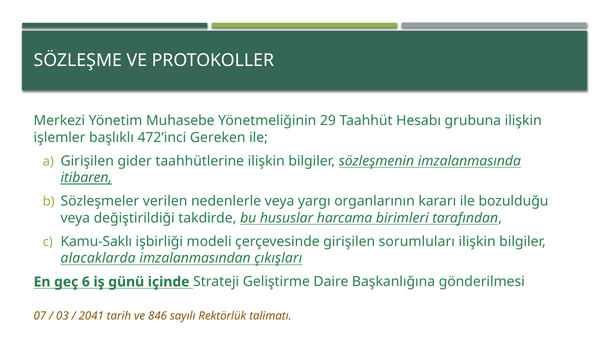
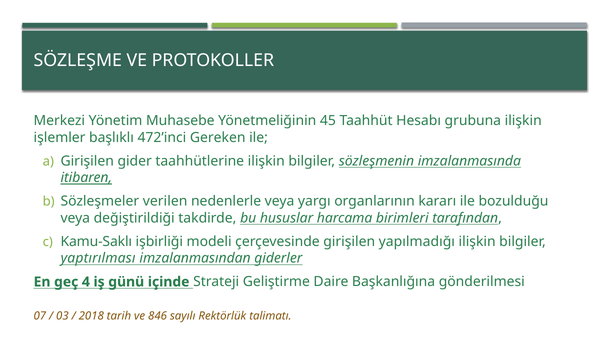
29: 29 -> 45
sorumluları: sorumluları -> yapılmadığı
alacaklarda: alacaklarda -> yaptırılması
çıkışları: çıkışları -> giderler
6: 6 -> 4
2041: 2041 -> 2018
